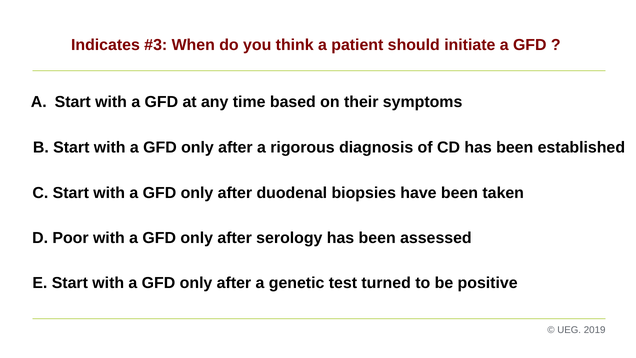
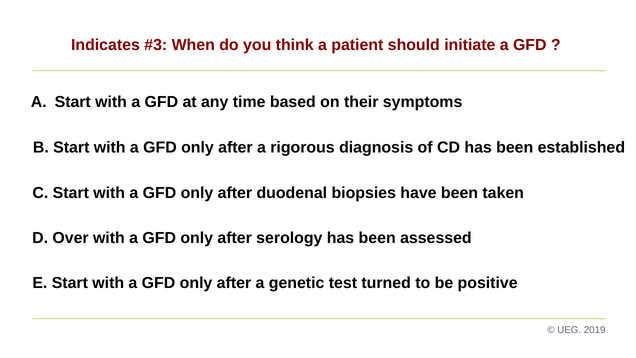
Poor: Poor -> Over
